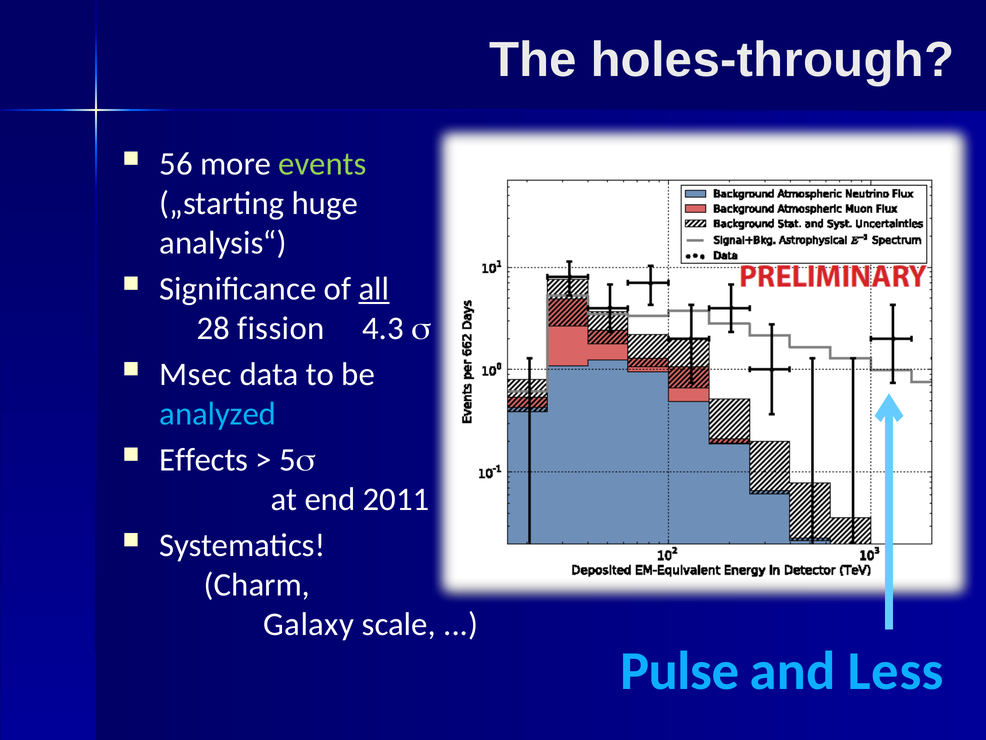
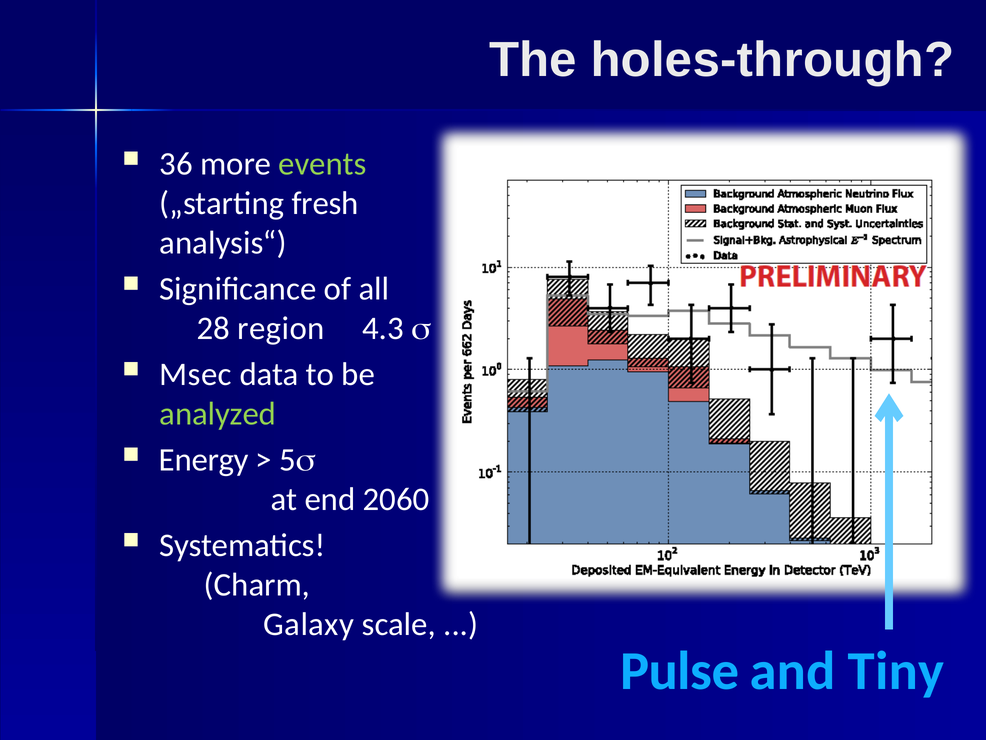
56: 56 -> 36
huge: huge -> fresh
all underline: present -> none
fission: fission -> region
analyzed colour: light blue -> light green
Effects: Effects -> Energy
2011: 2011 -> 2060
Less: Less -> Tiny
